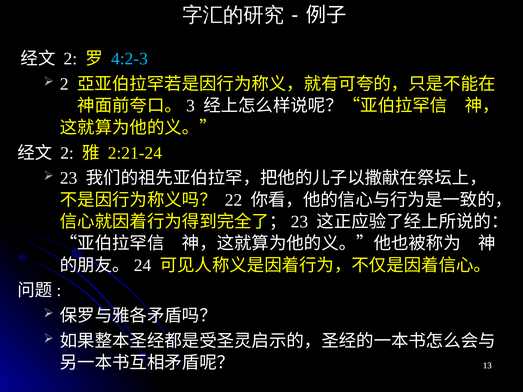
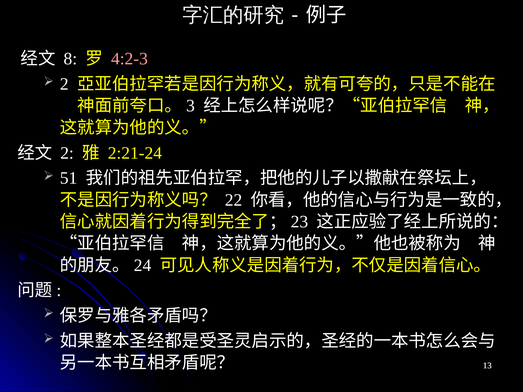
2 at (70, 59): 2 -> 8
4:2-3 colour: light blue -> pink
23: 23 -> 51
